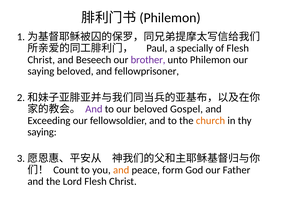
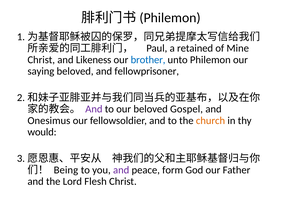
specially: specially -> retained
of Flesh: Flesh -> Mine
Beseech: Beseech -> Likeness
brother colour: purple -> blue
Exceeding: Exceeding -> Onesimus
saying at (42, 132): saying -> would
Count: Count -> Being
and at (121, 170) colour: orange -> purple
